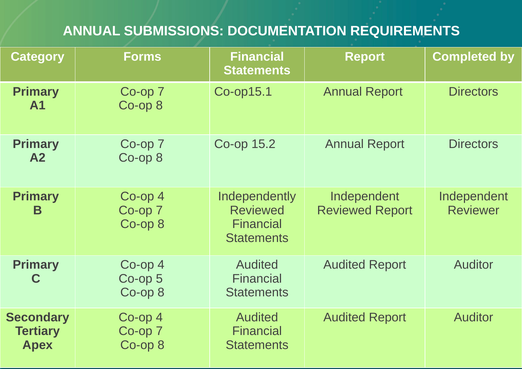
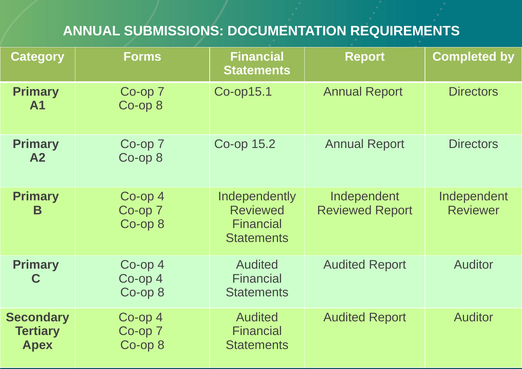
5 at (159, 279): 5 -> 4
